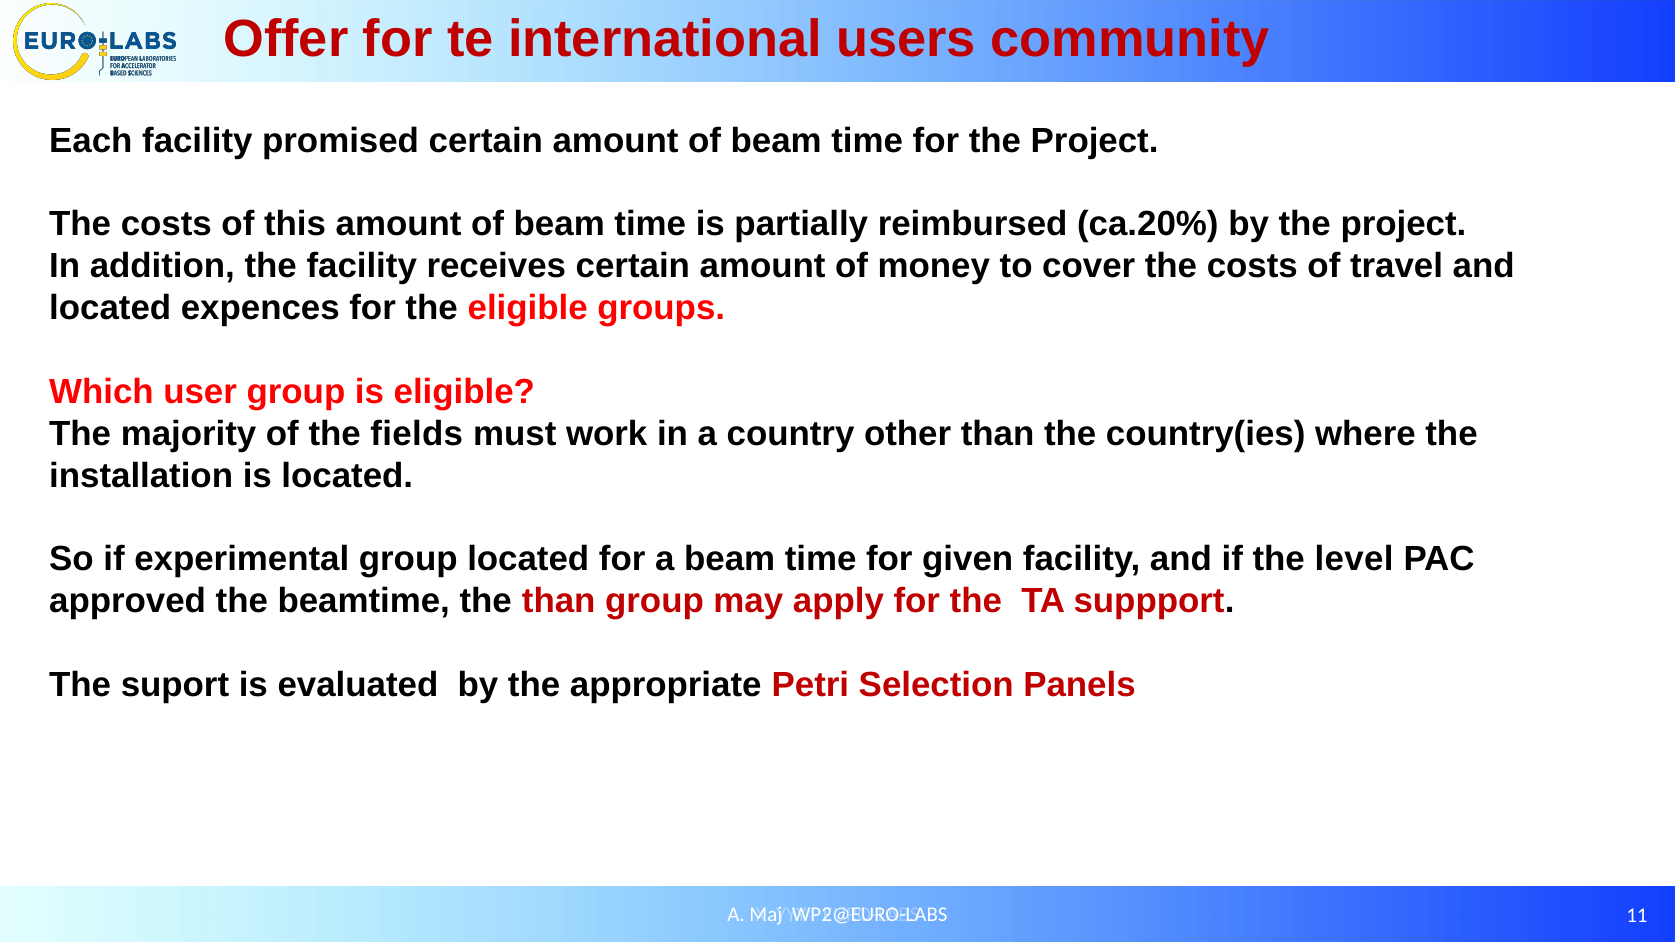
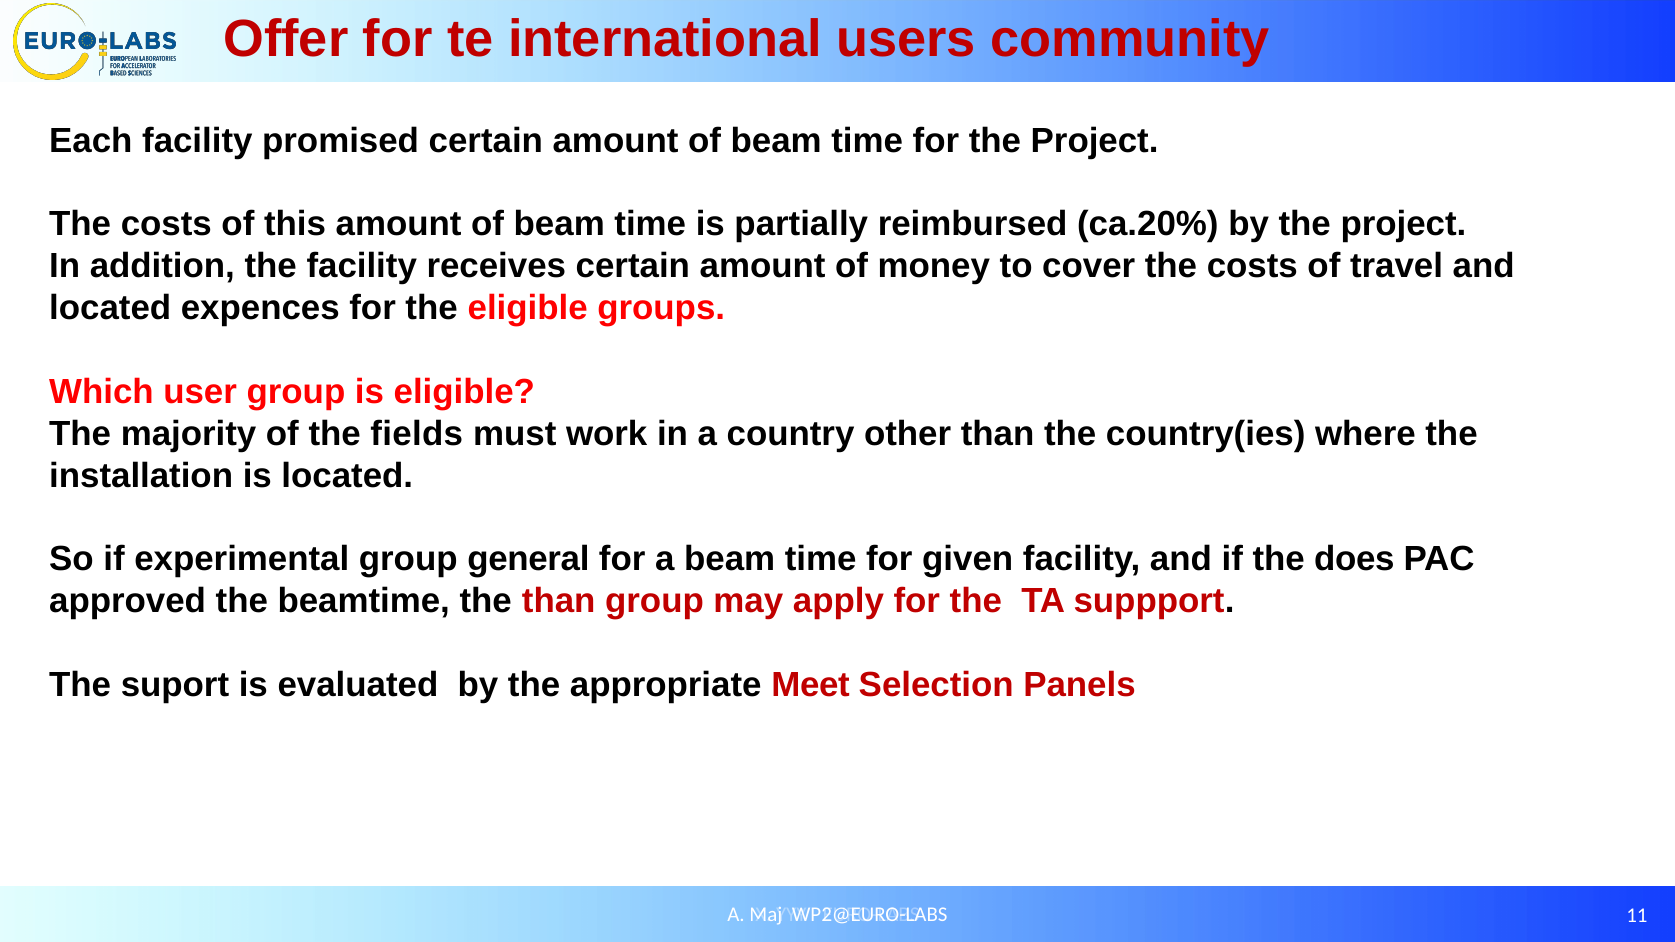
group located: located -> general
level: level -> does
Petri: Petri -> Meet
